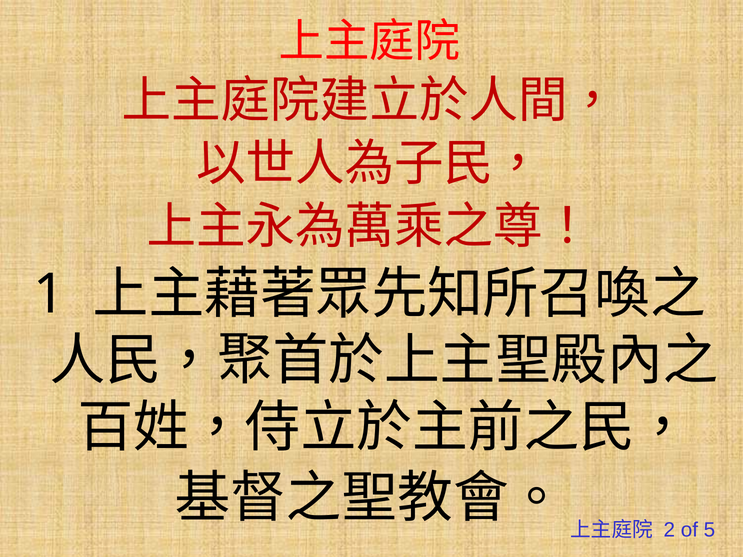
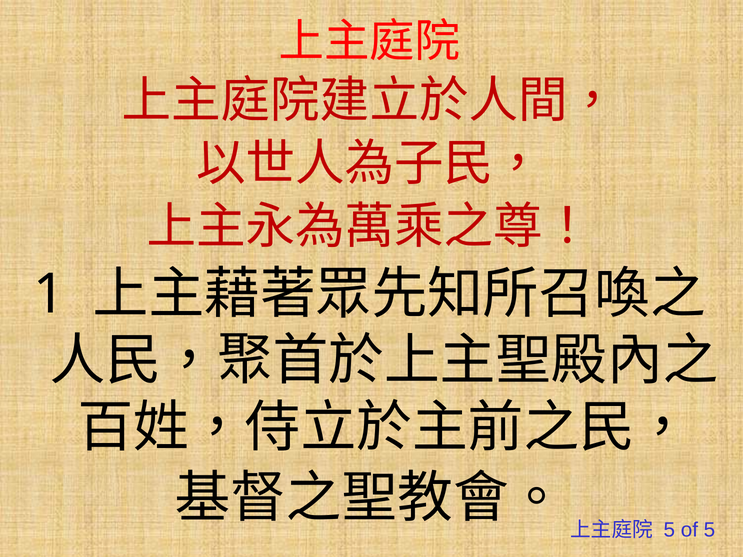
2 at (669, 530): 2 -> 5
